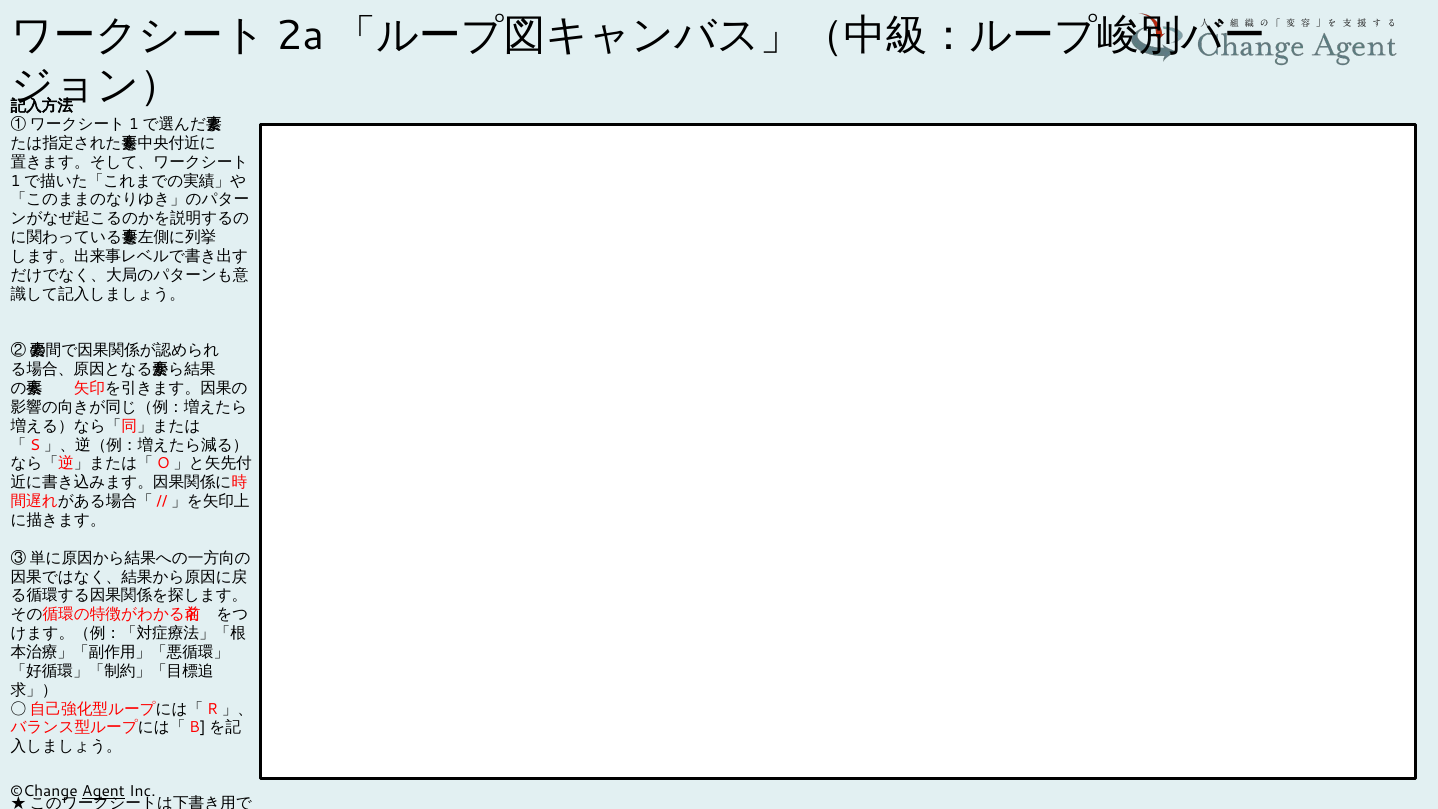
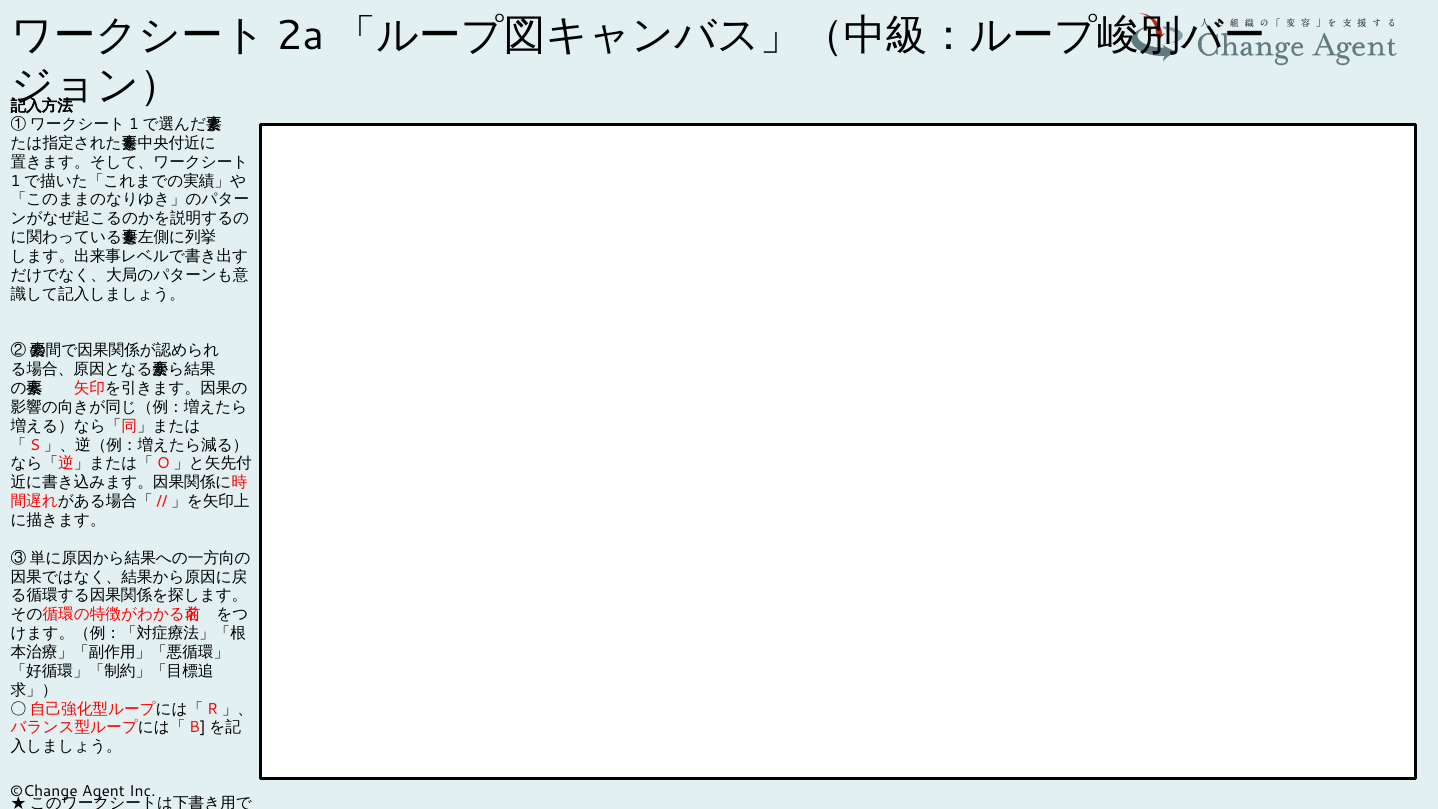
Agent underline: present -> none
